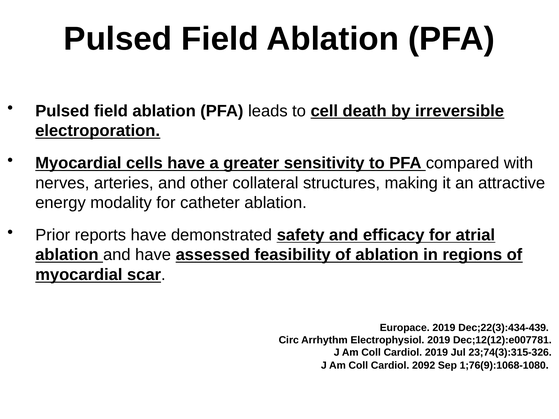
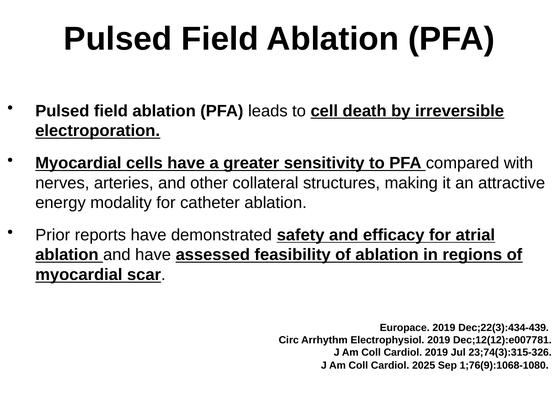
2092: 2092 -> 2025
